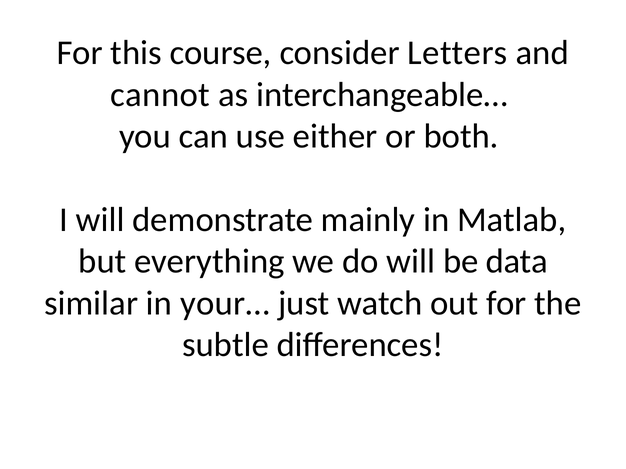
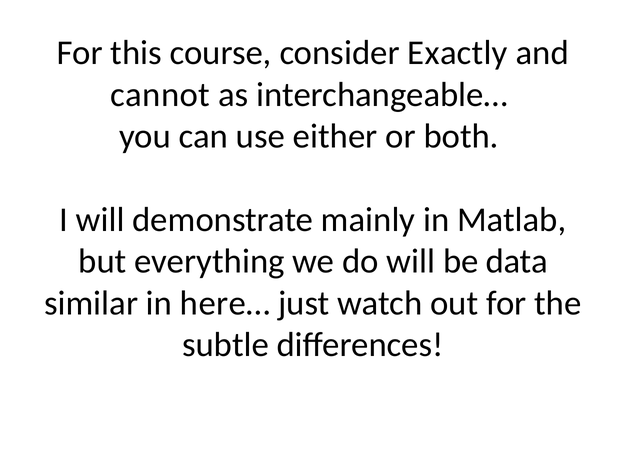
Letters: Letters -> Exactly
your…: your… -> here…
